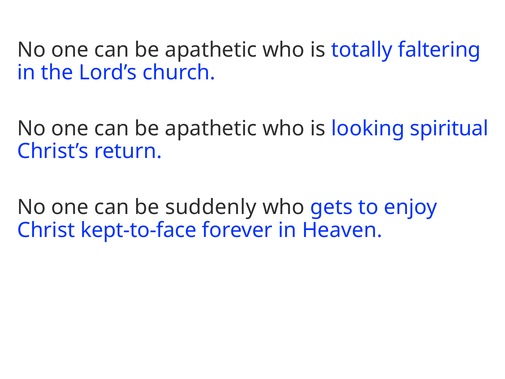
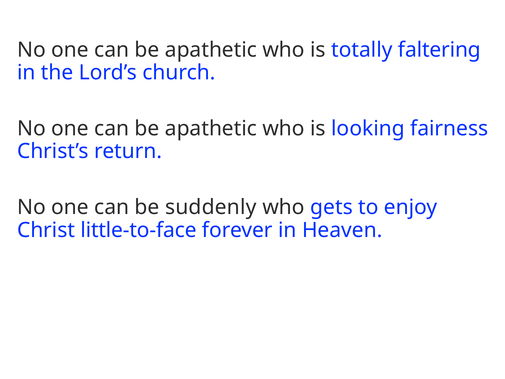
spiritual: spiritual -> fairness
kept-to-face: kept-to-face -> little-to-face
